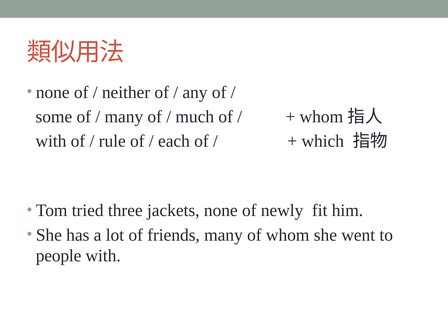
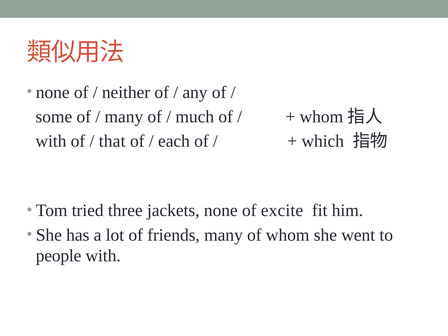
rule: rule -> that
newly: newly -> excite
